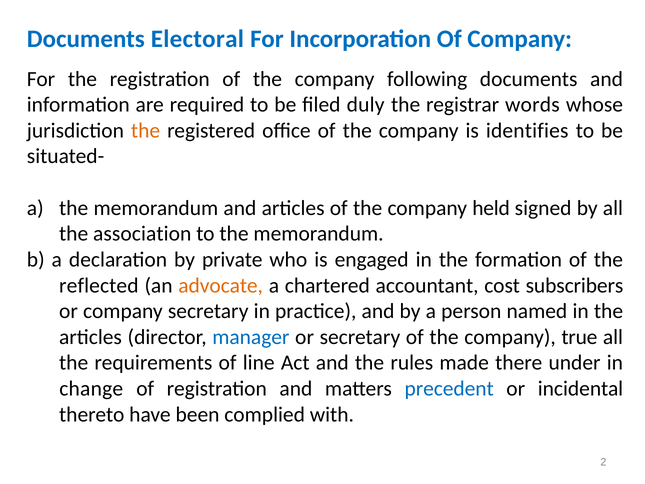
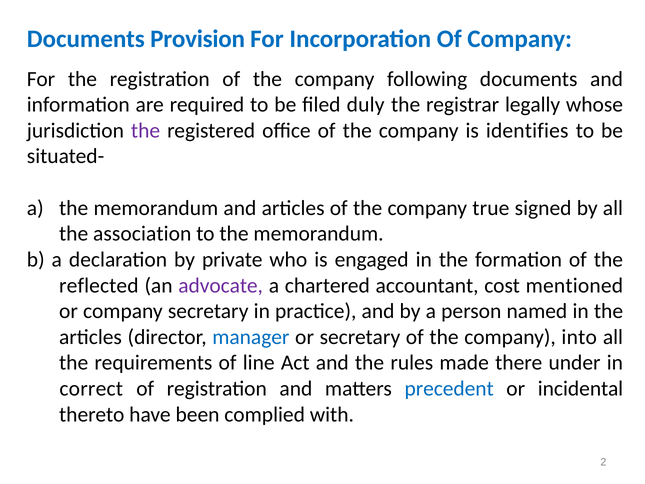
Electoral: Electoral -> Provision
words: words -> legally
the at (146, 130) colour: orange -> purple
held: held -> true
advocate colour: orange -> purple
subscribers: subscribers -> mentioned
true: true -> into
change: change -> correct
